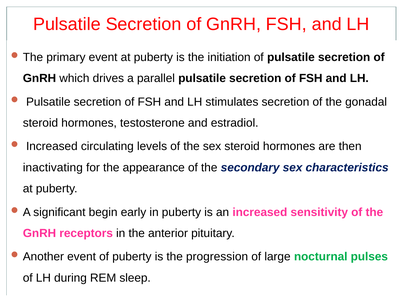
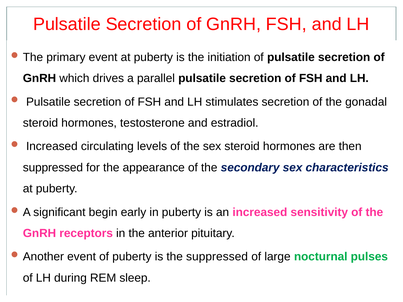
inactivating at (53, 168): inactivating -> suppressed
the progression: progression -> suppressed
